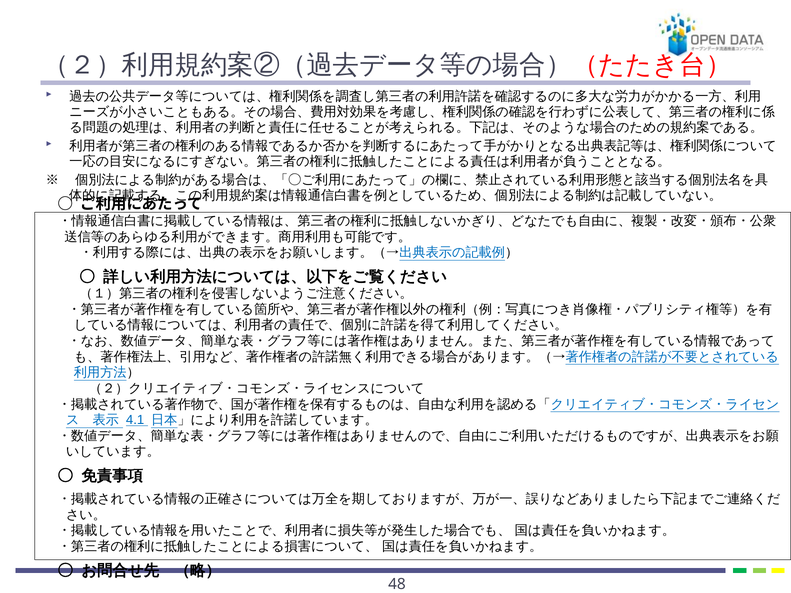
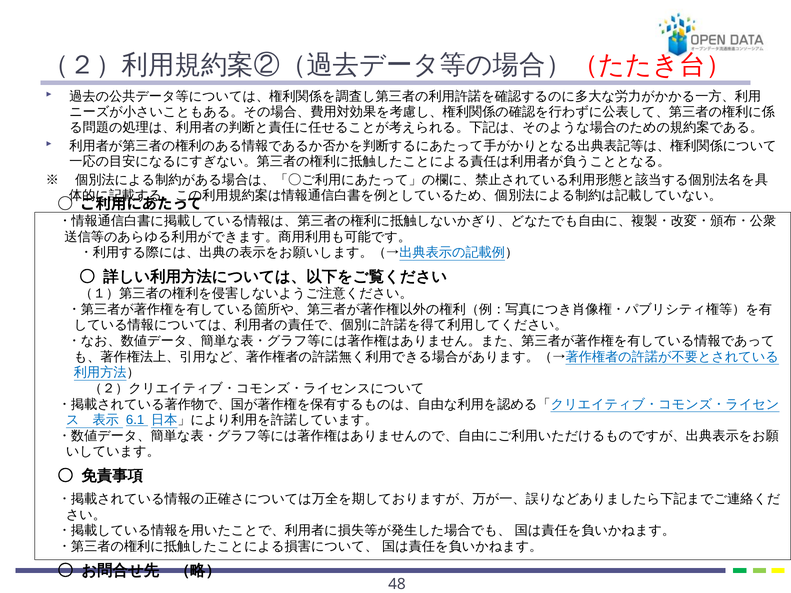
4.1: 4.1 -> 6.1
